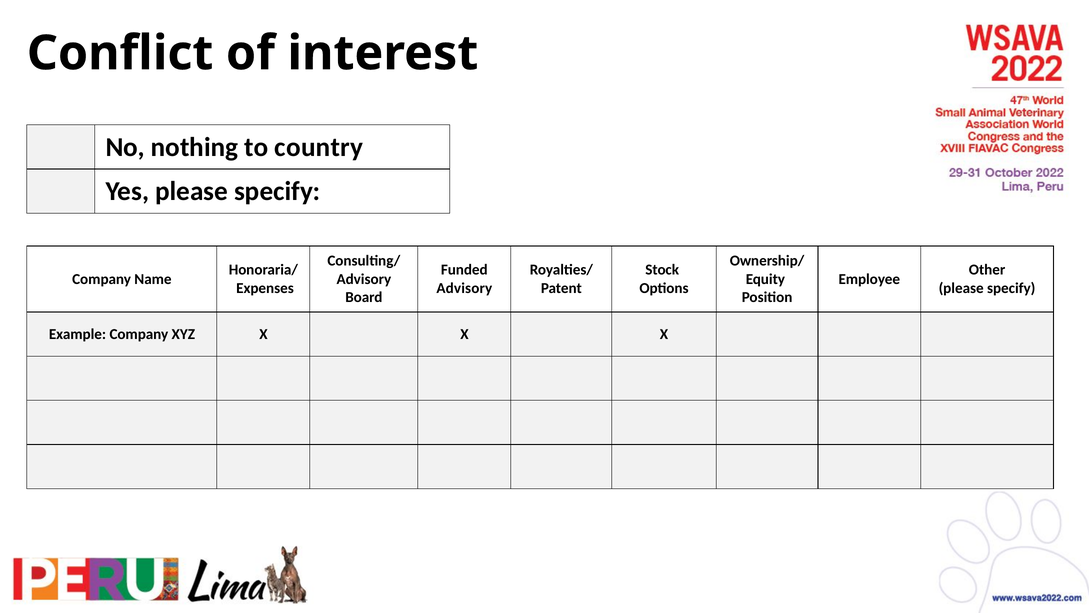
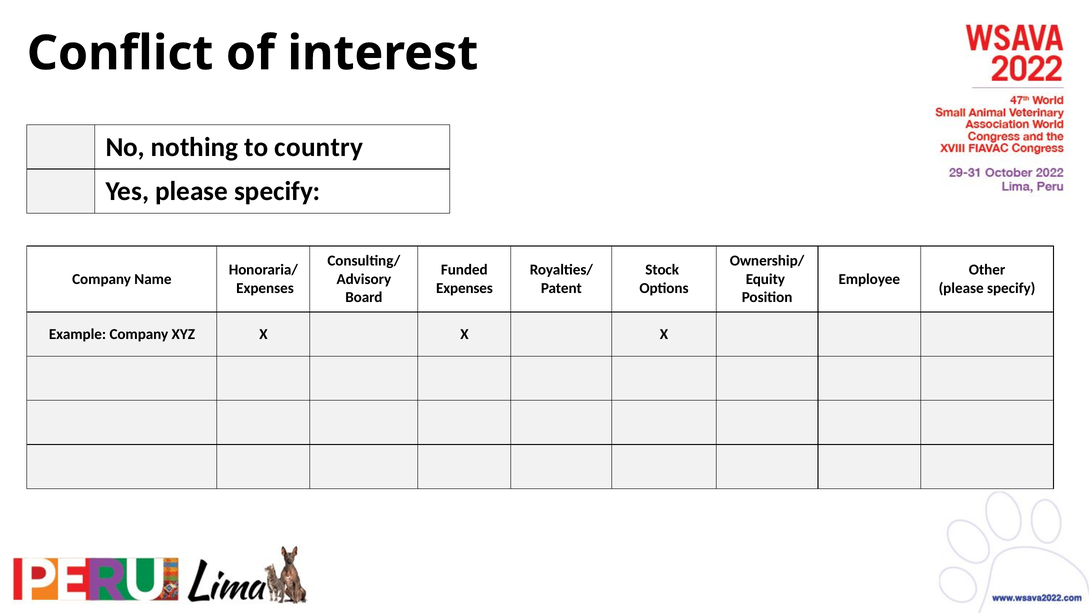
Advisory at (464, 288): Advisory -> Expenses
